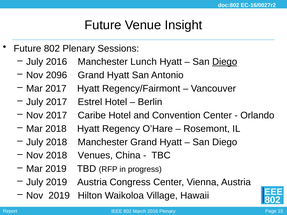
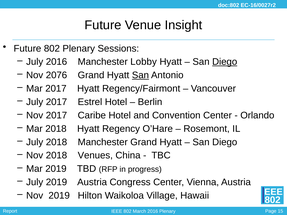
Lunch: Lunch -> Lobby
2096: 2096 -> 2076
San at (140, 75) underline: none -> present
